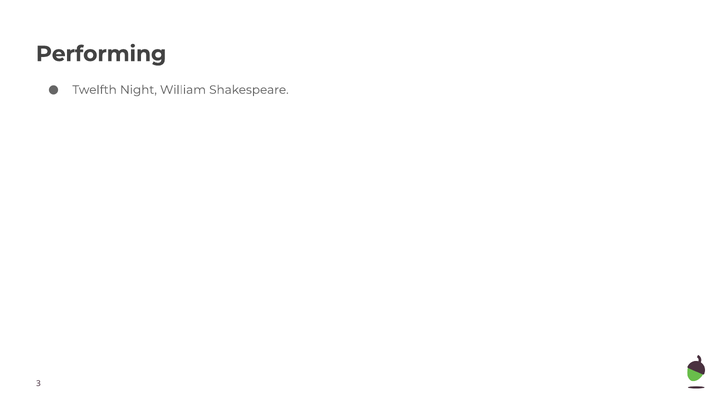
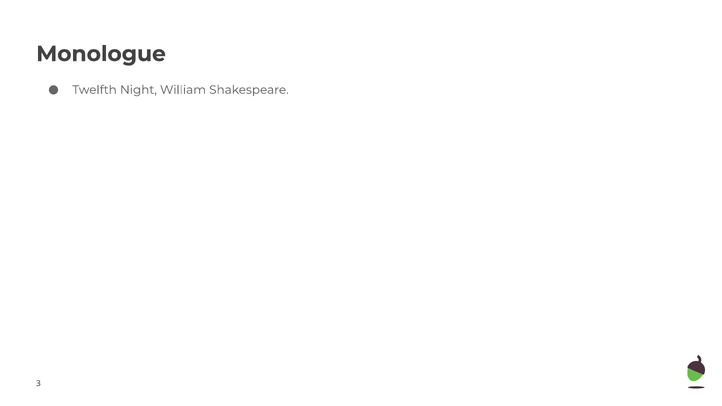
Performing: Performing -> Monologue
